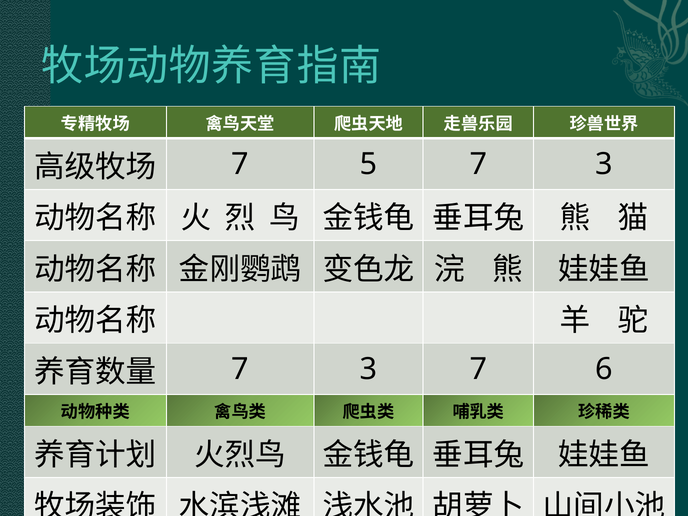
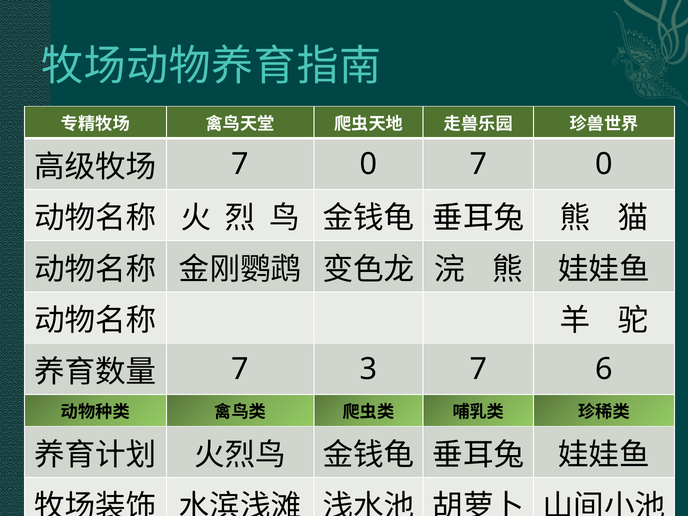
5 at (369, 164): 5 -> 0
3 at (604, 164): 3 -> 0
